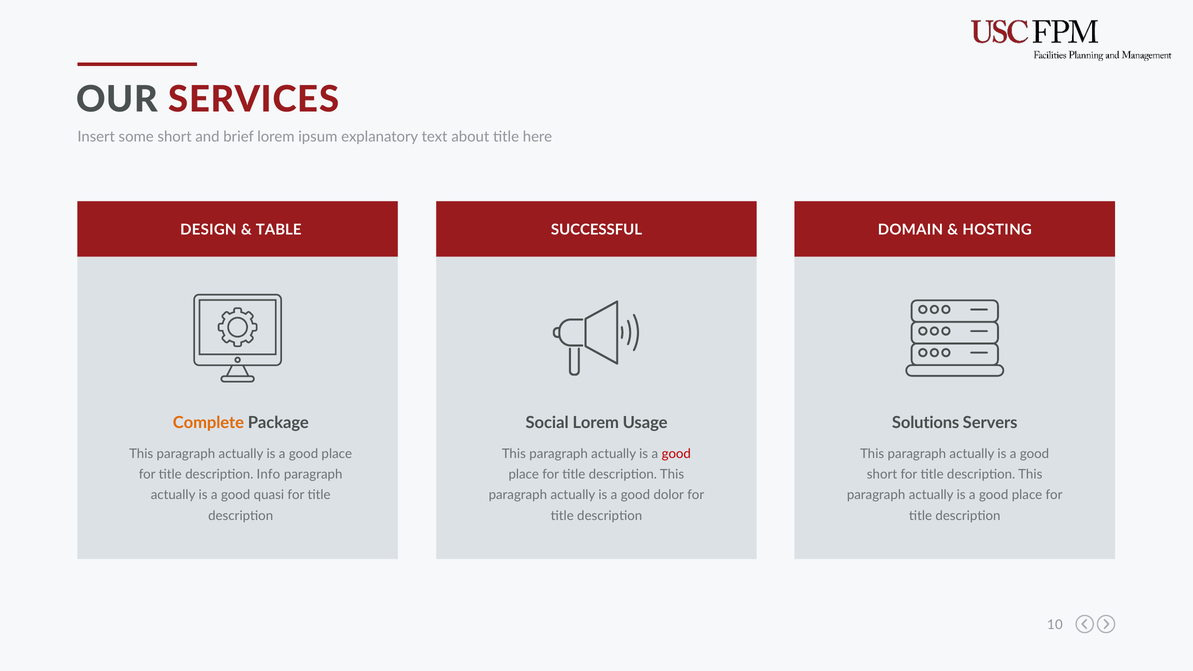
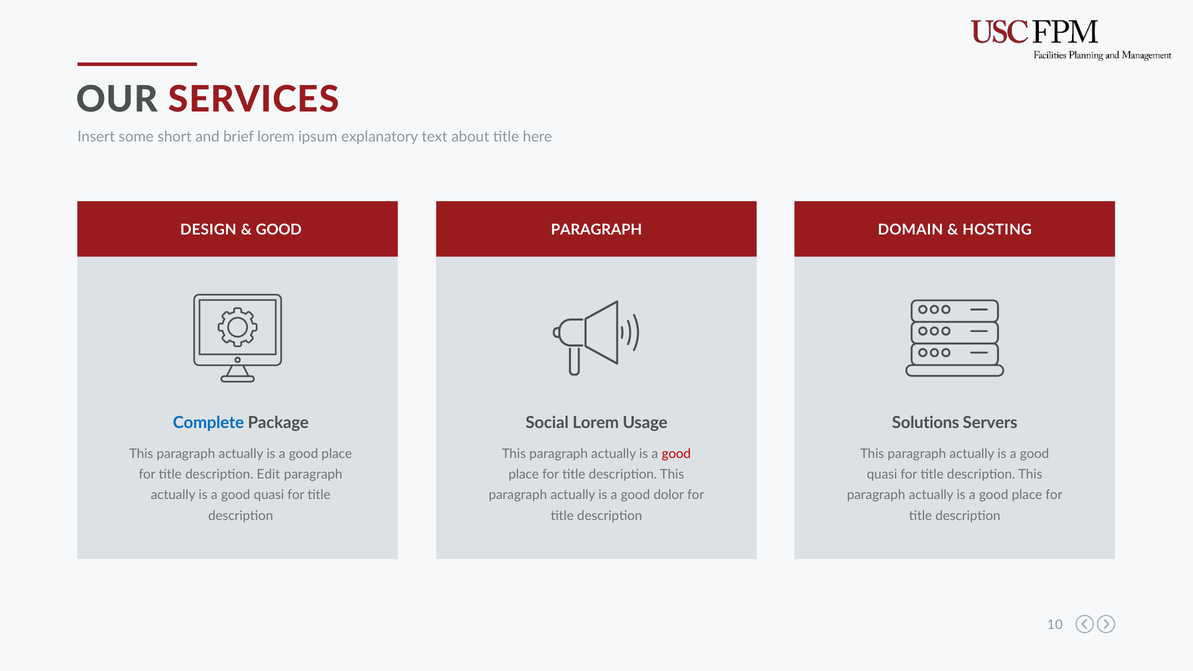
TABLE at (279, 230): TABLE -> GOOD
SUCCESSFUL at (597, 230): SUCCESSFUL -> PARAGRAPH
Complete colour: orange -> blue
Info: Info -> Edit
short at (882, 474): short -> quasi
